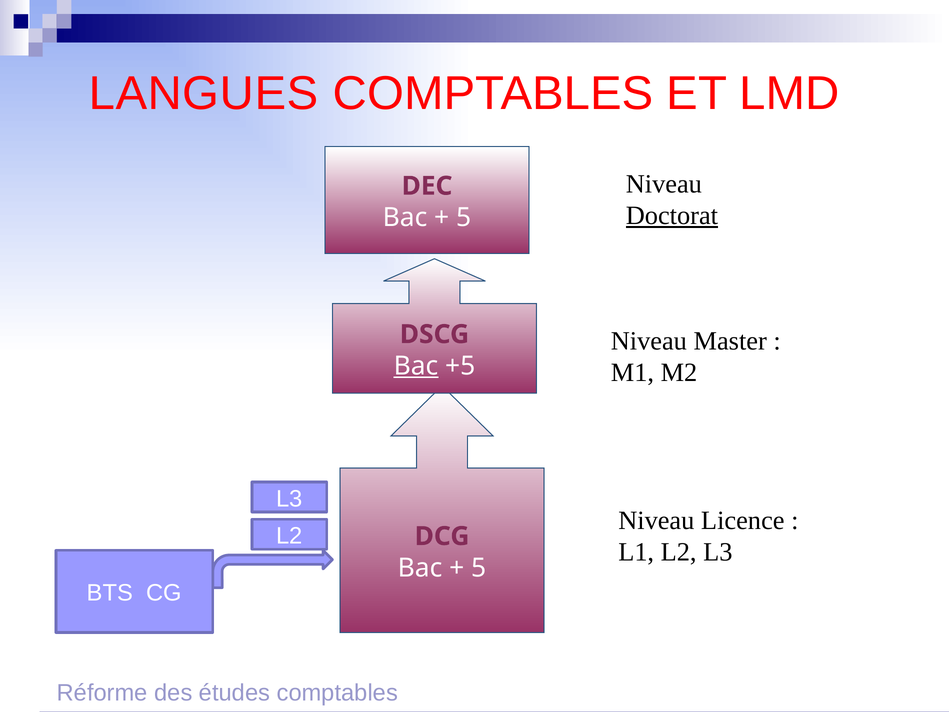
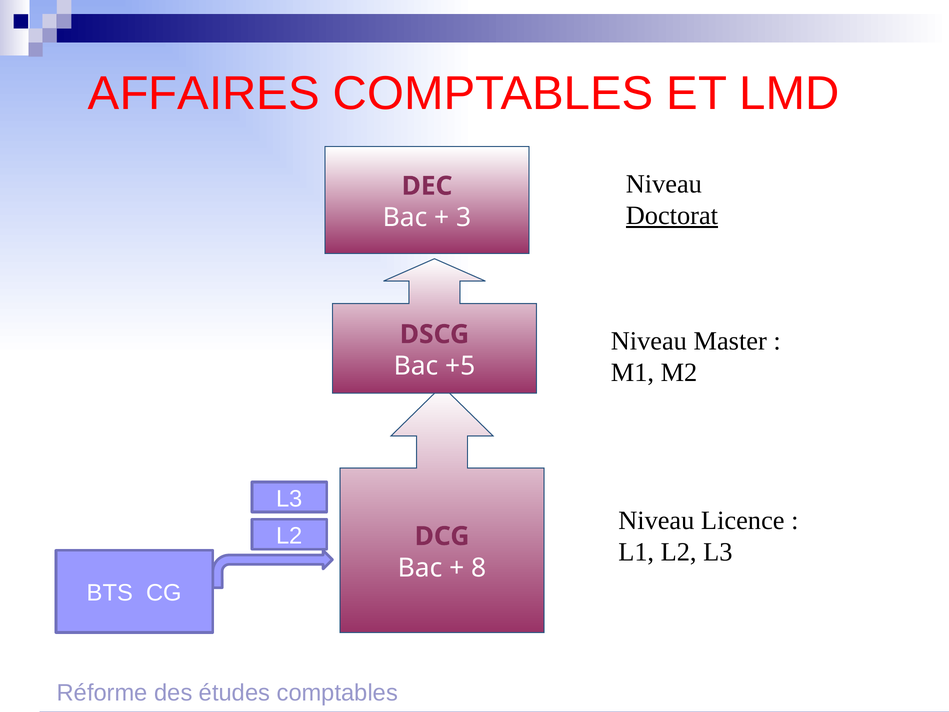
LANGUES: LANGUES -> AFFAIRES
5 at (464, 218): 5 -> 3
Bac at (416, 366) underline: present -> none
5 at (479, 568): 5 -> 8
